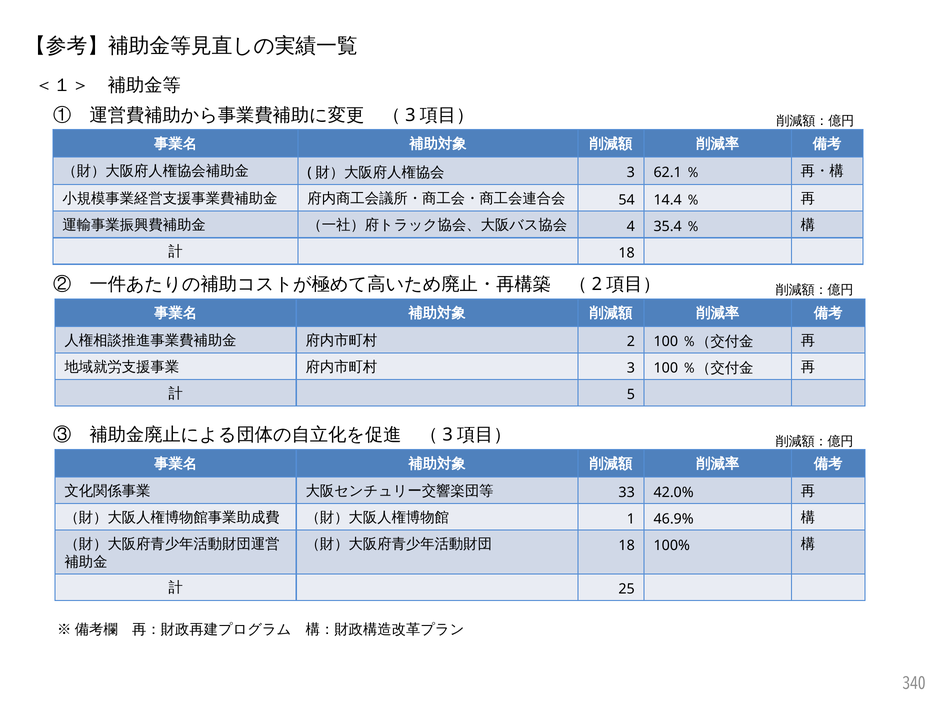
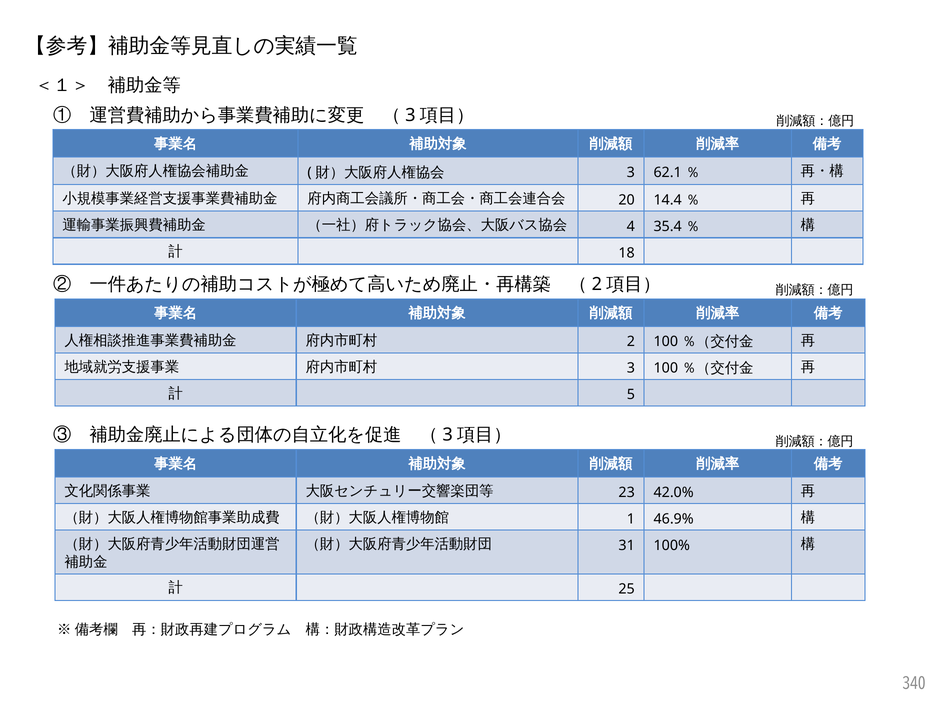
54: 54 -> 20
33: 33 -> 23
18 at (627, 546): 18 -> 31
